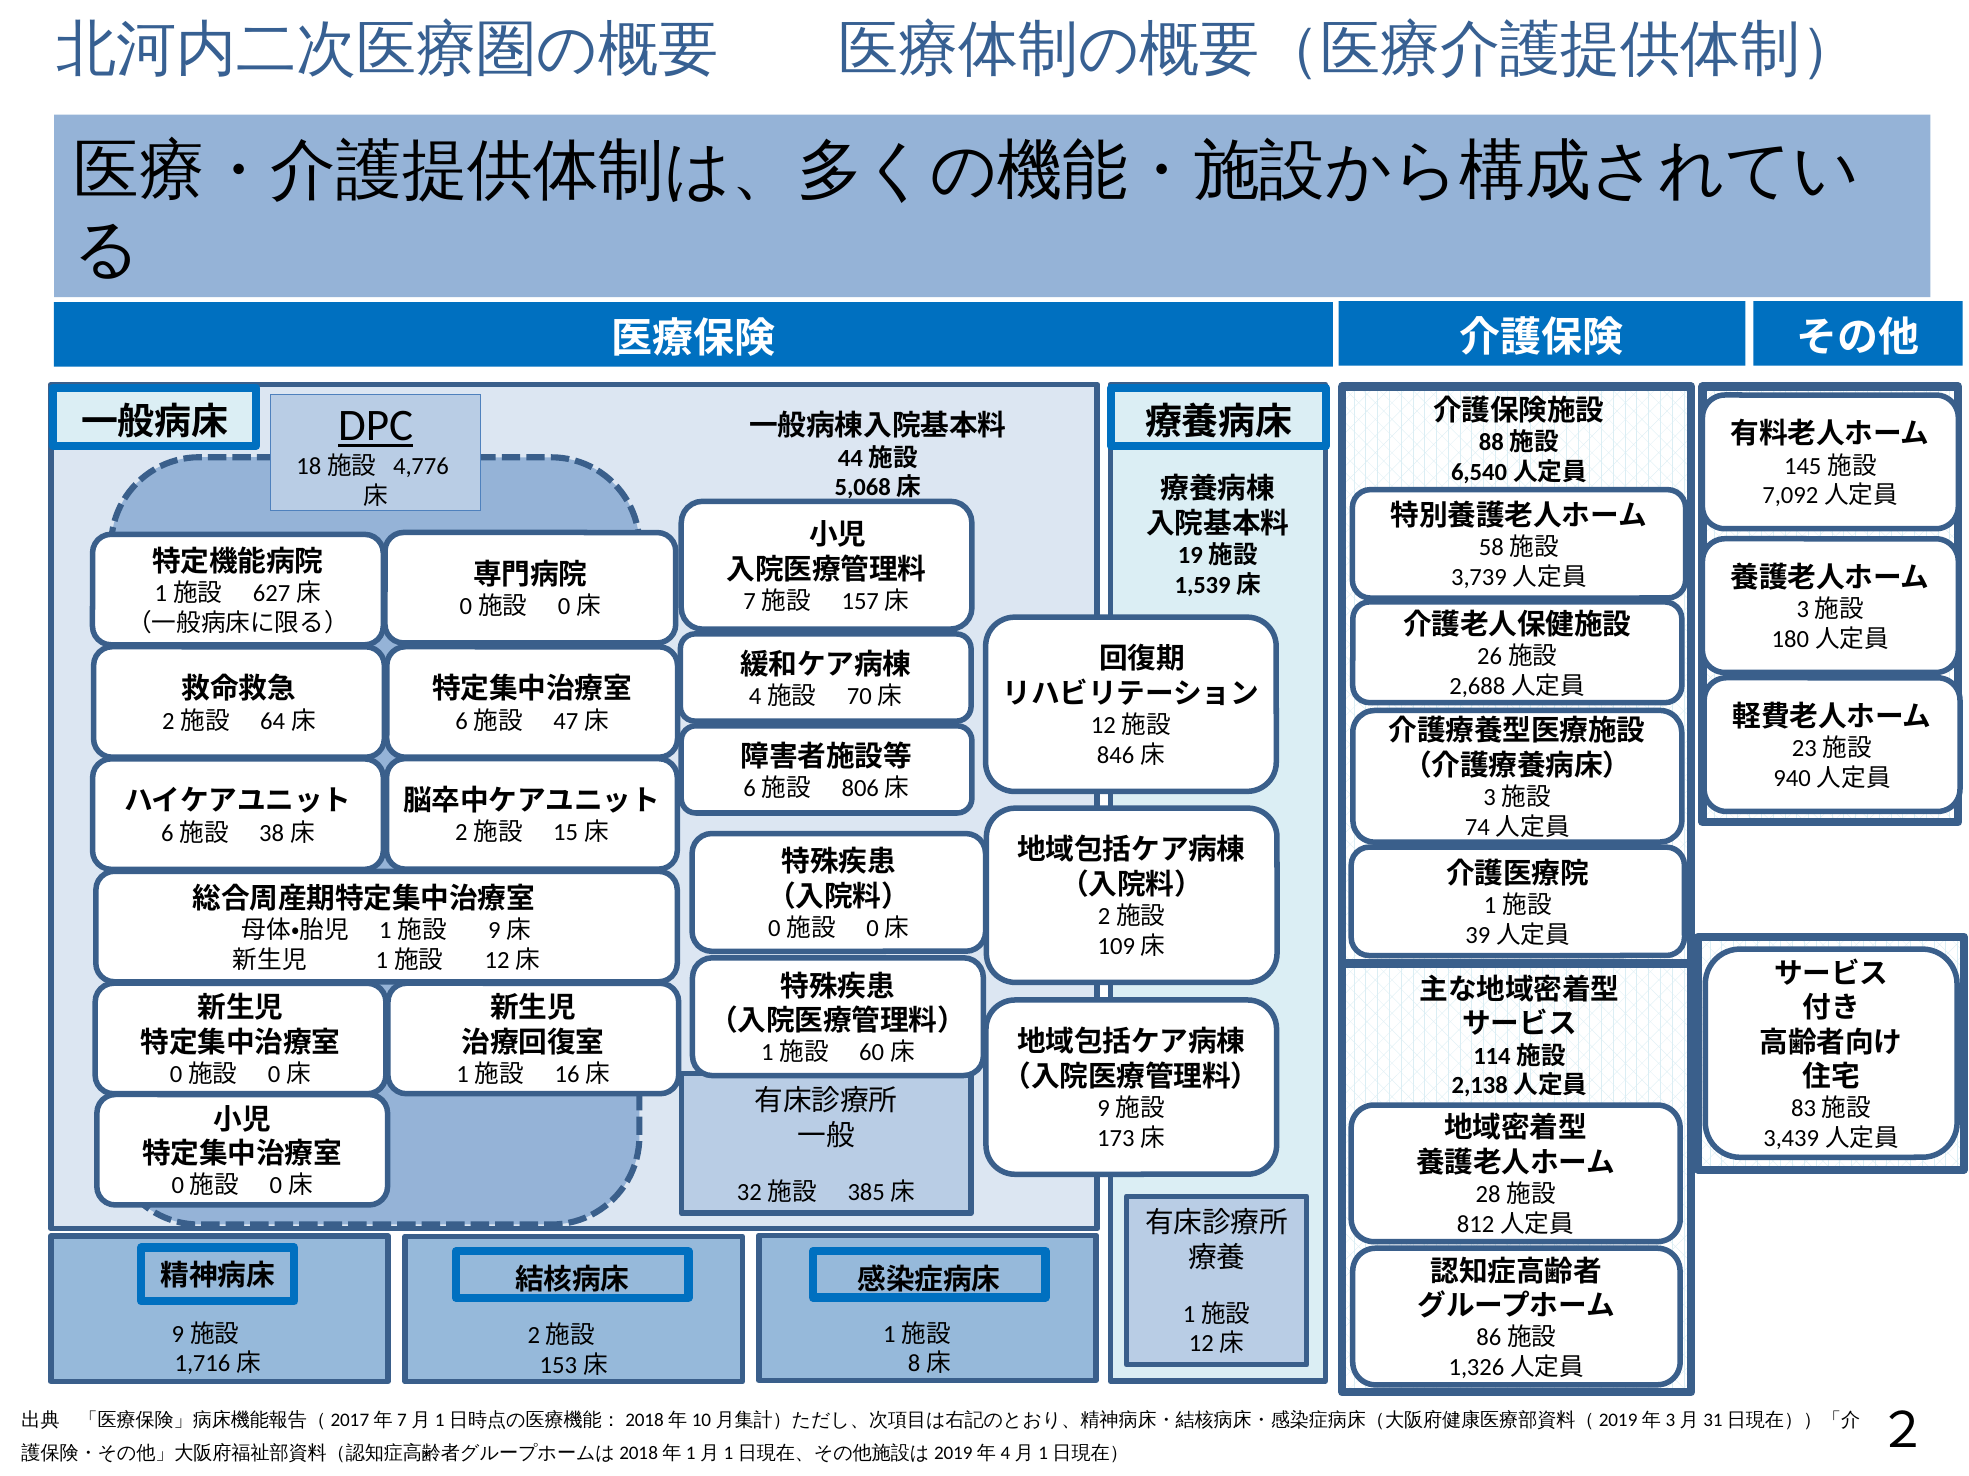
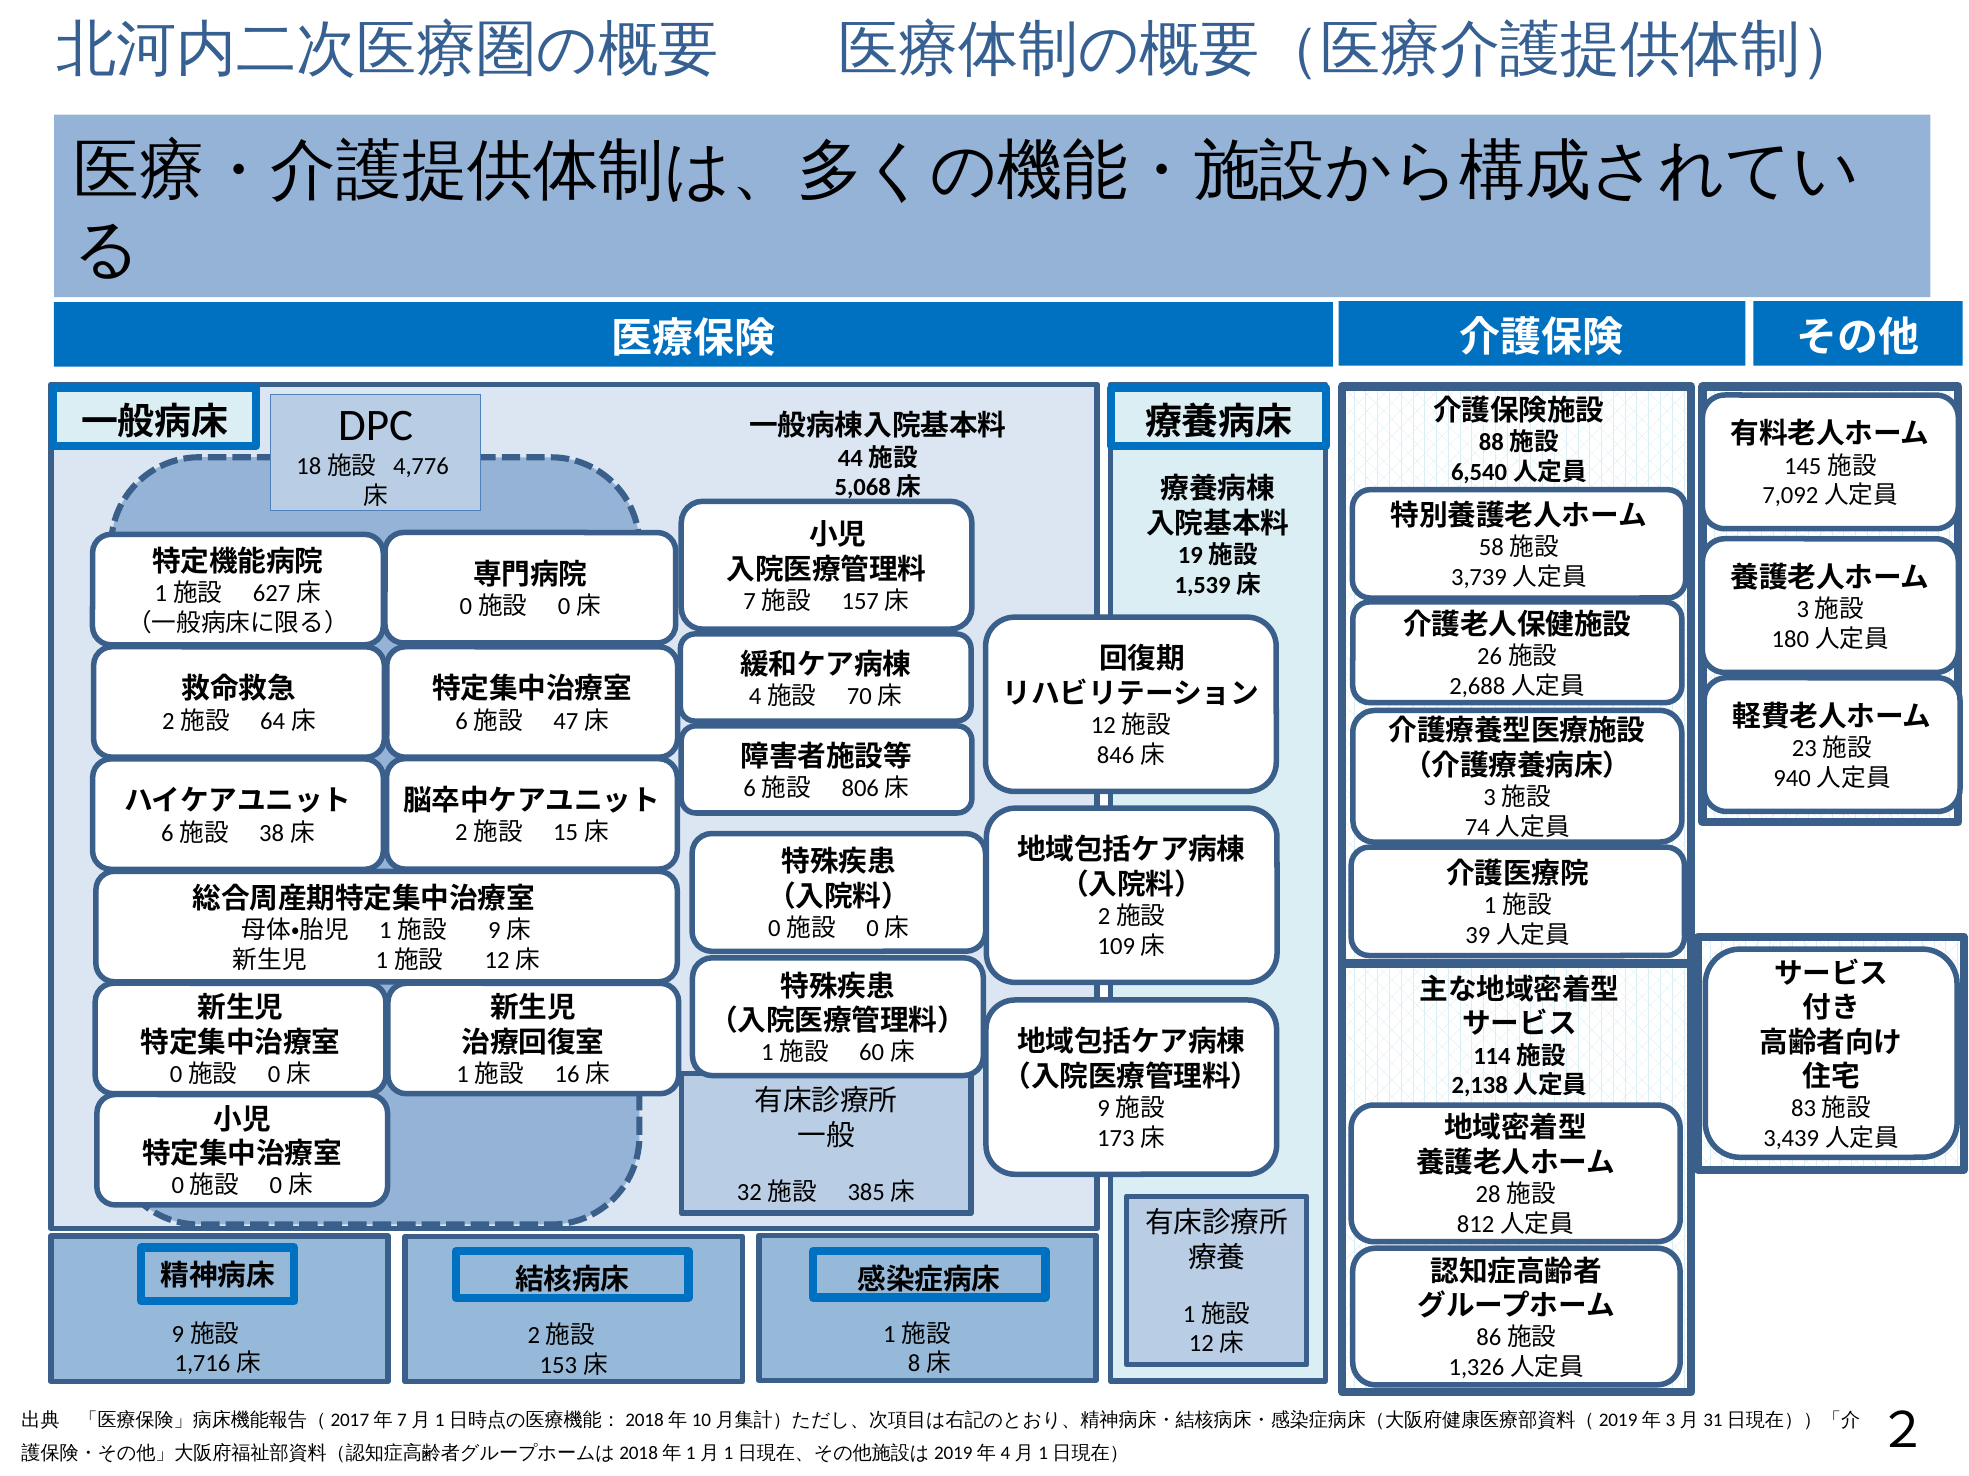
DPC underline: present -> none
